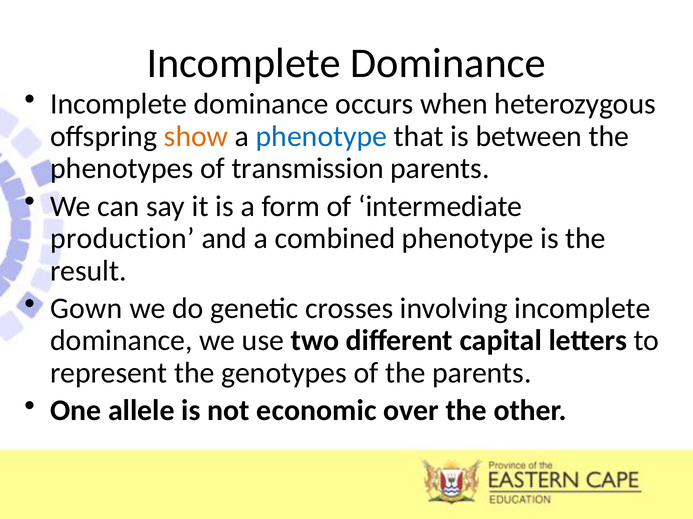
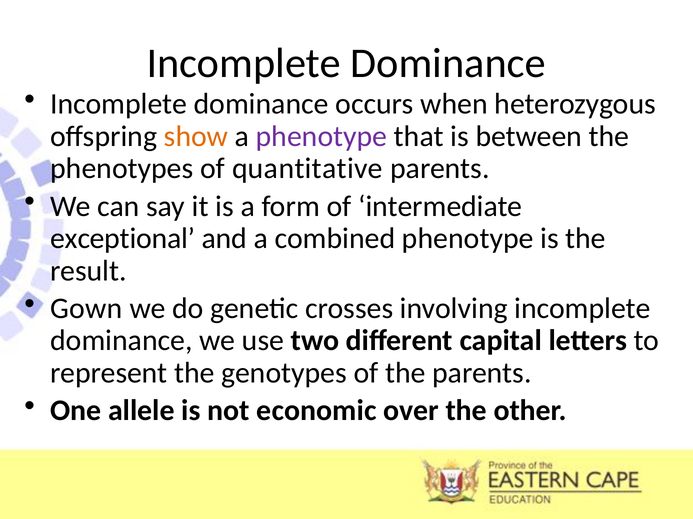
phenotype at (322, 137) colour: blue -> purple
transmission: transmission -> quantitative
production: production -> exceptional
